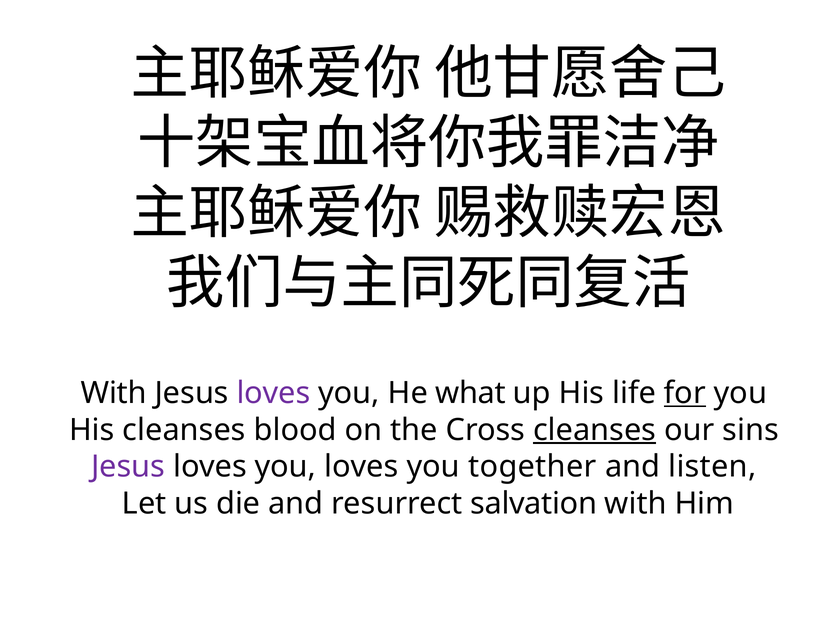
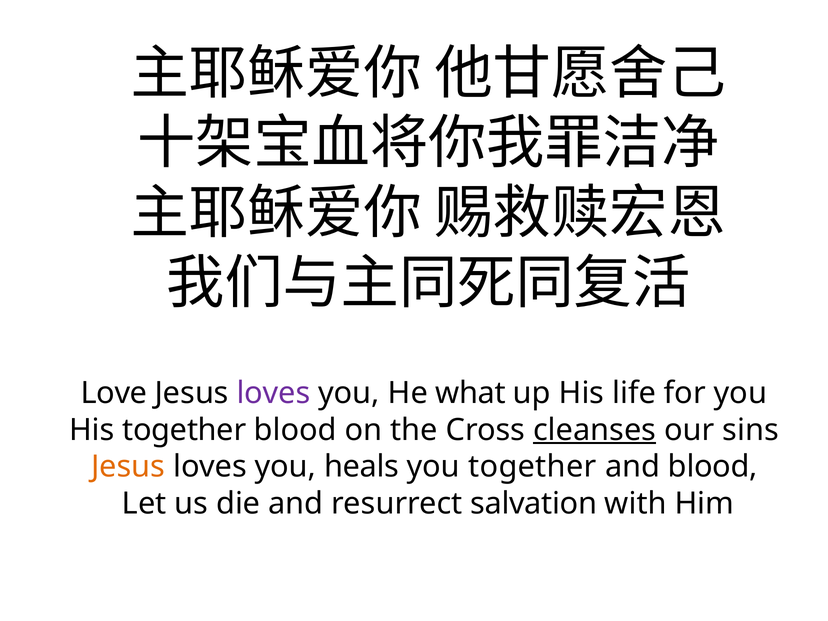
With at (114, 393): With -> Love
for underline: present -> none
His cleanses: cleanses -> together
Jesus at (128, 467) colour: purple -> orange
you loves: loves -> heals
and listen: listen -> blood
